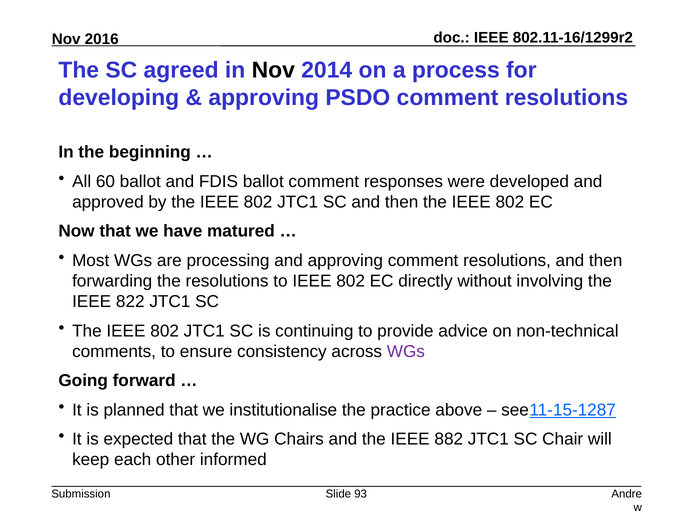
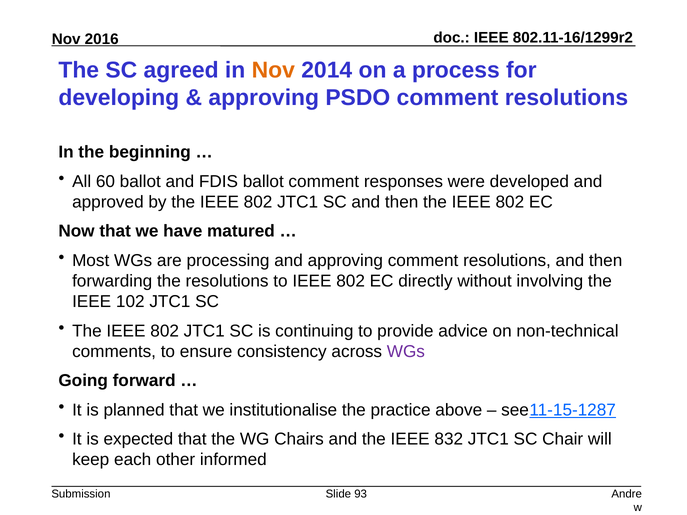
Nov at (273, 70) colour: black -> orange
822: 822 -> 102
882: 882 -> 832
